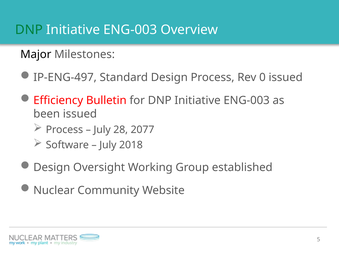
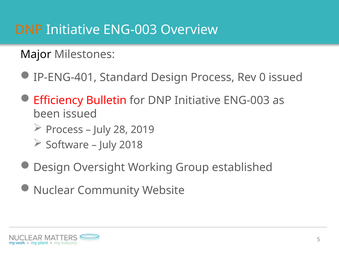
DNP at (29, 30) colour: green -> orange
IP-ENG-497: IP-ENG-497 -> IP-ENG-401
2077: 2077 -> 2019
